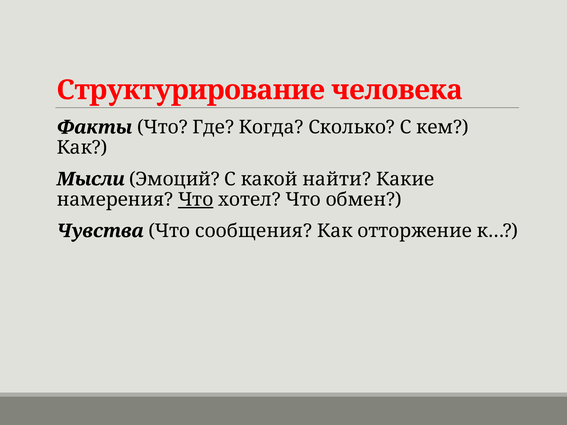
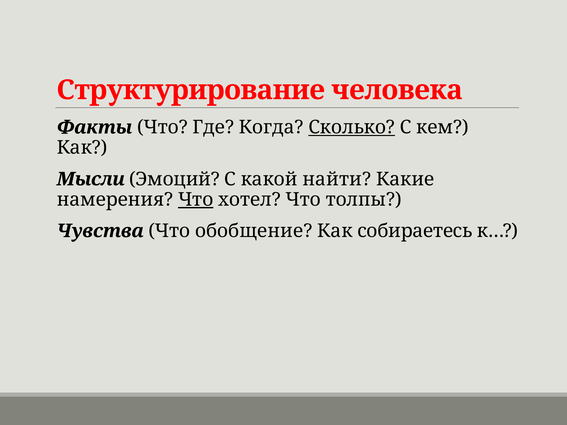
Сколько underline: none -> present
обмен: обмен -> толпы
сообщения: сообщения -> обобщение
отторжение: отторжение -> собираетесь
